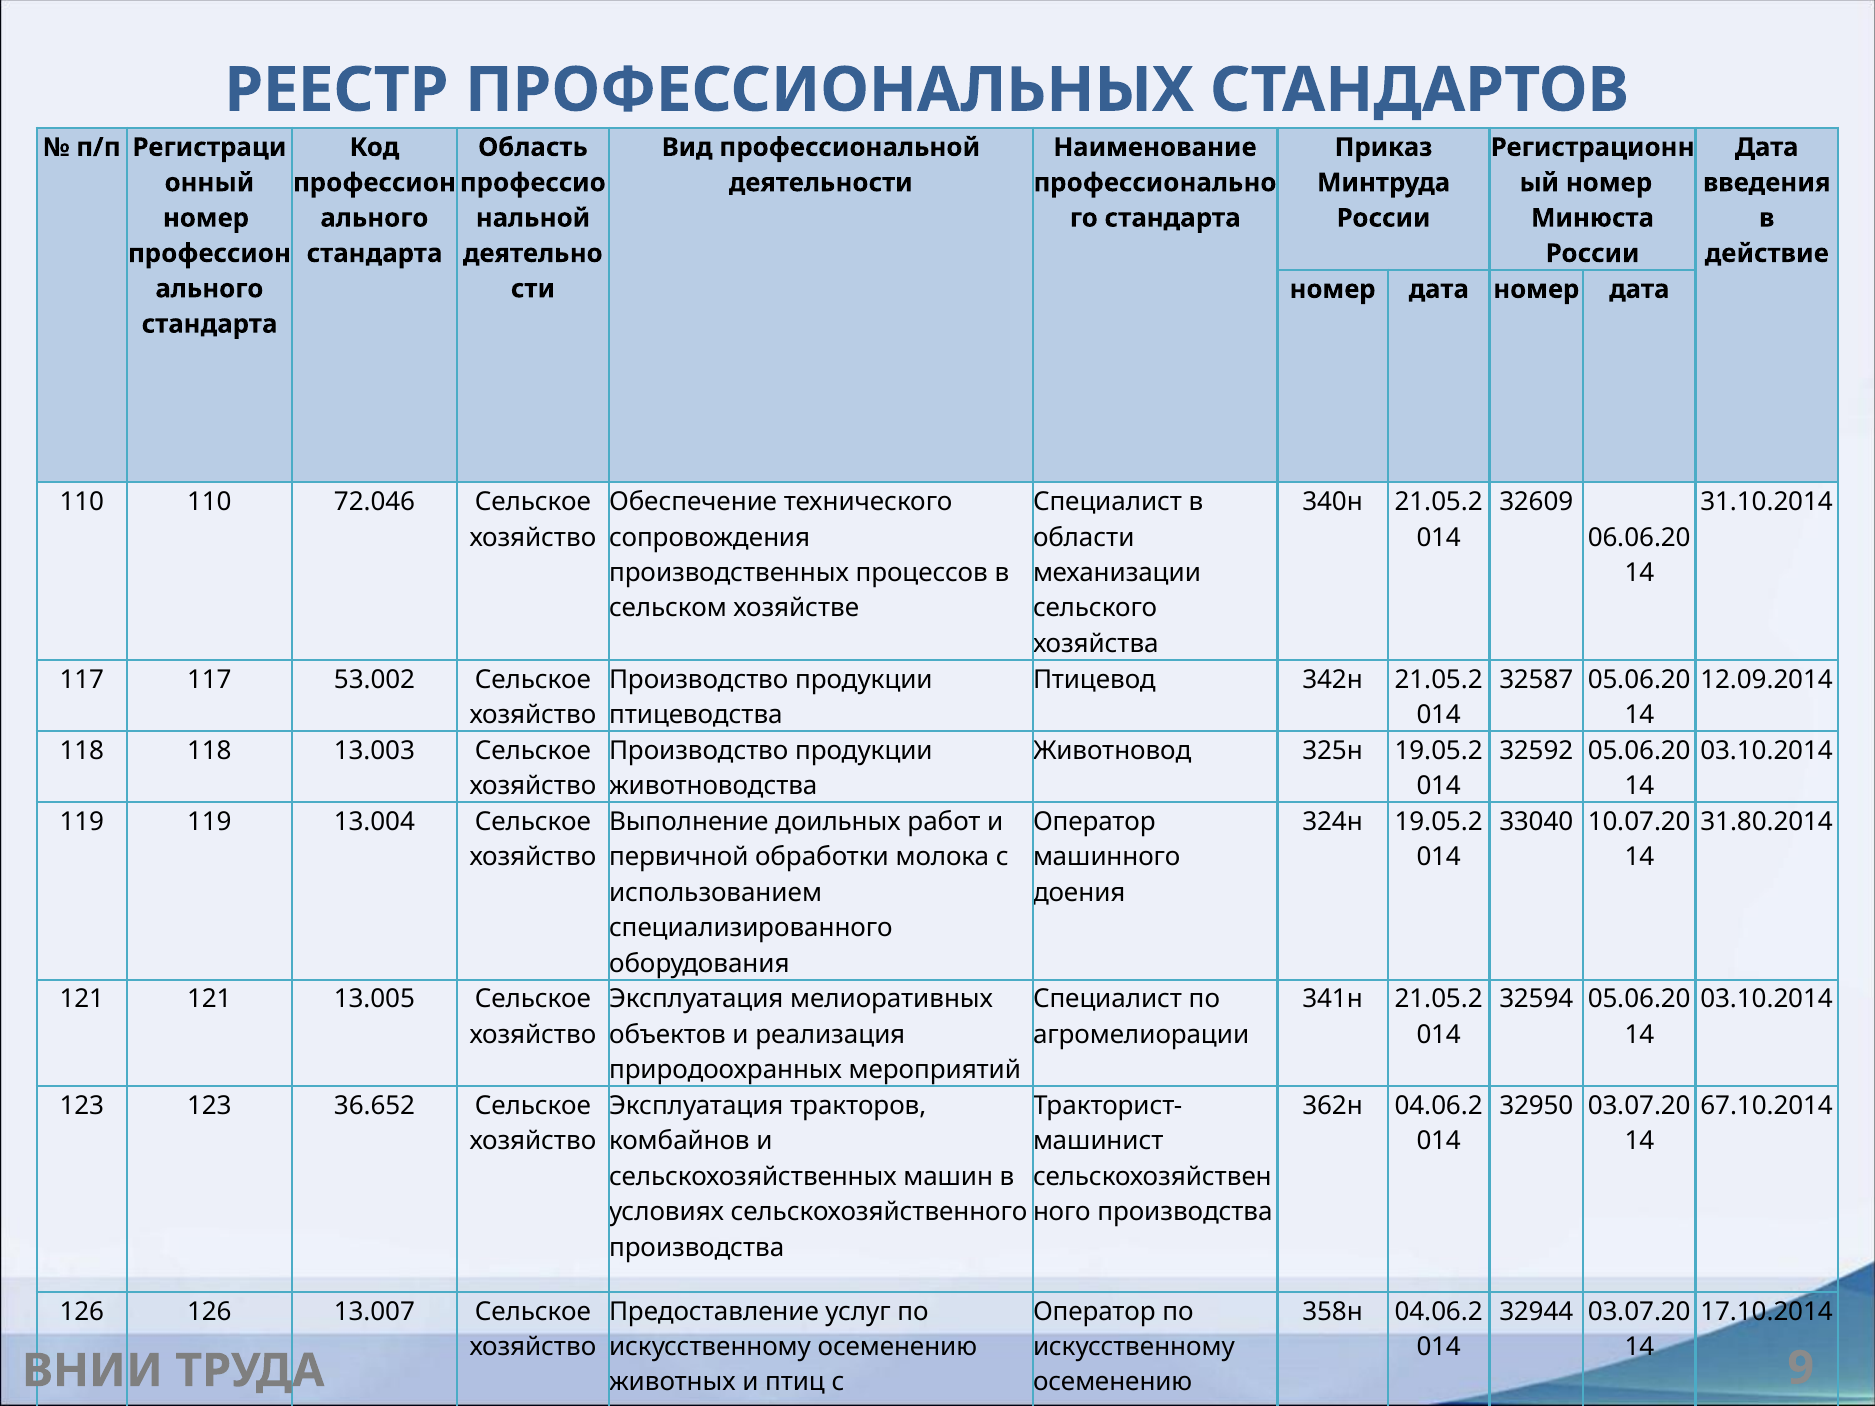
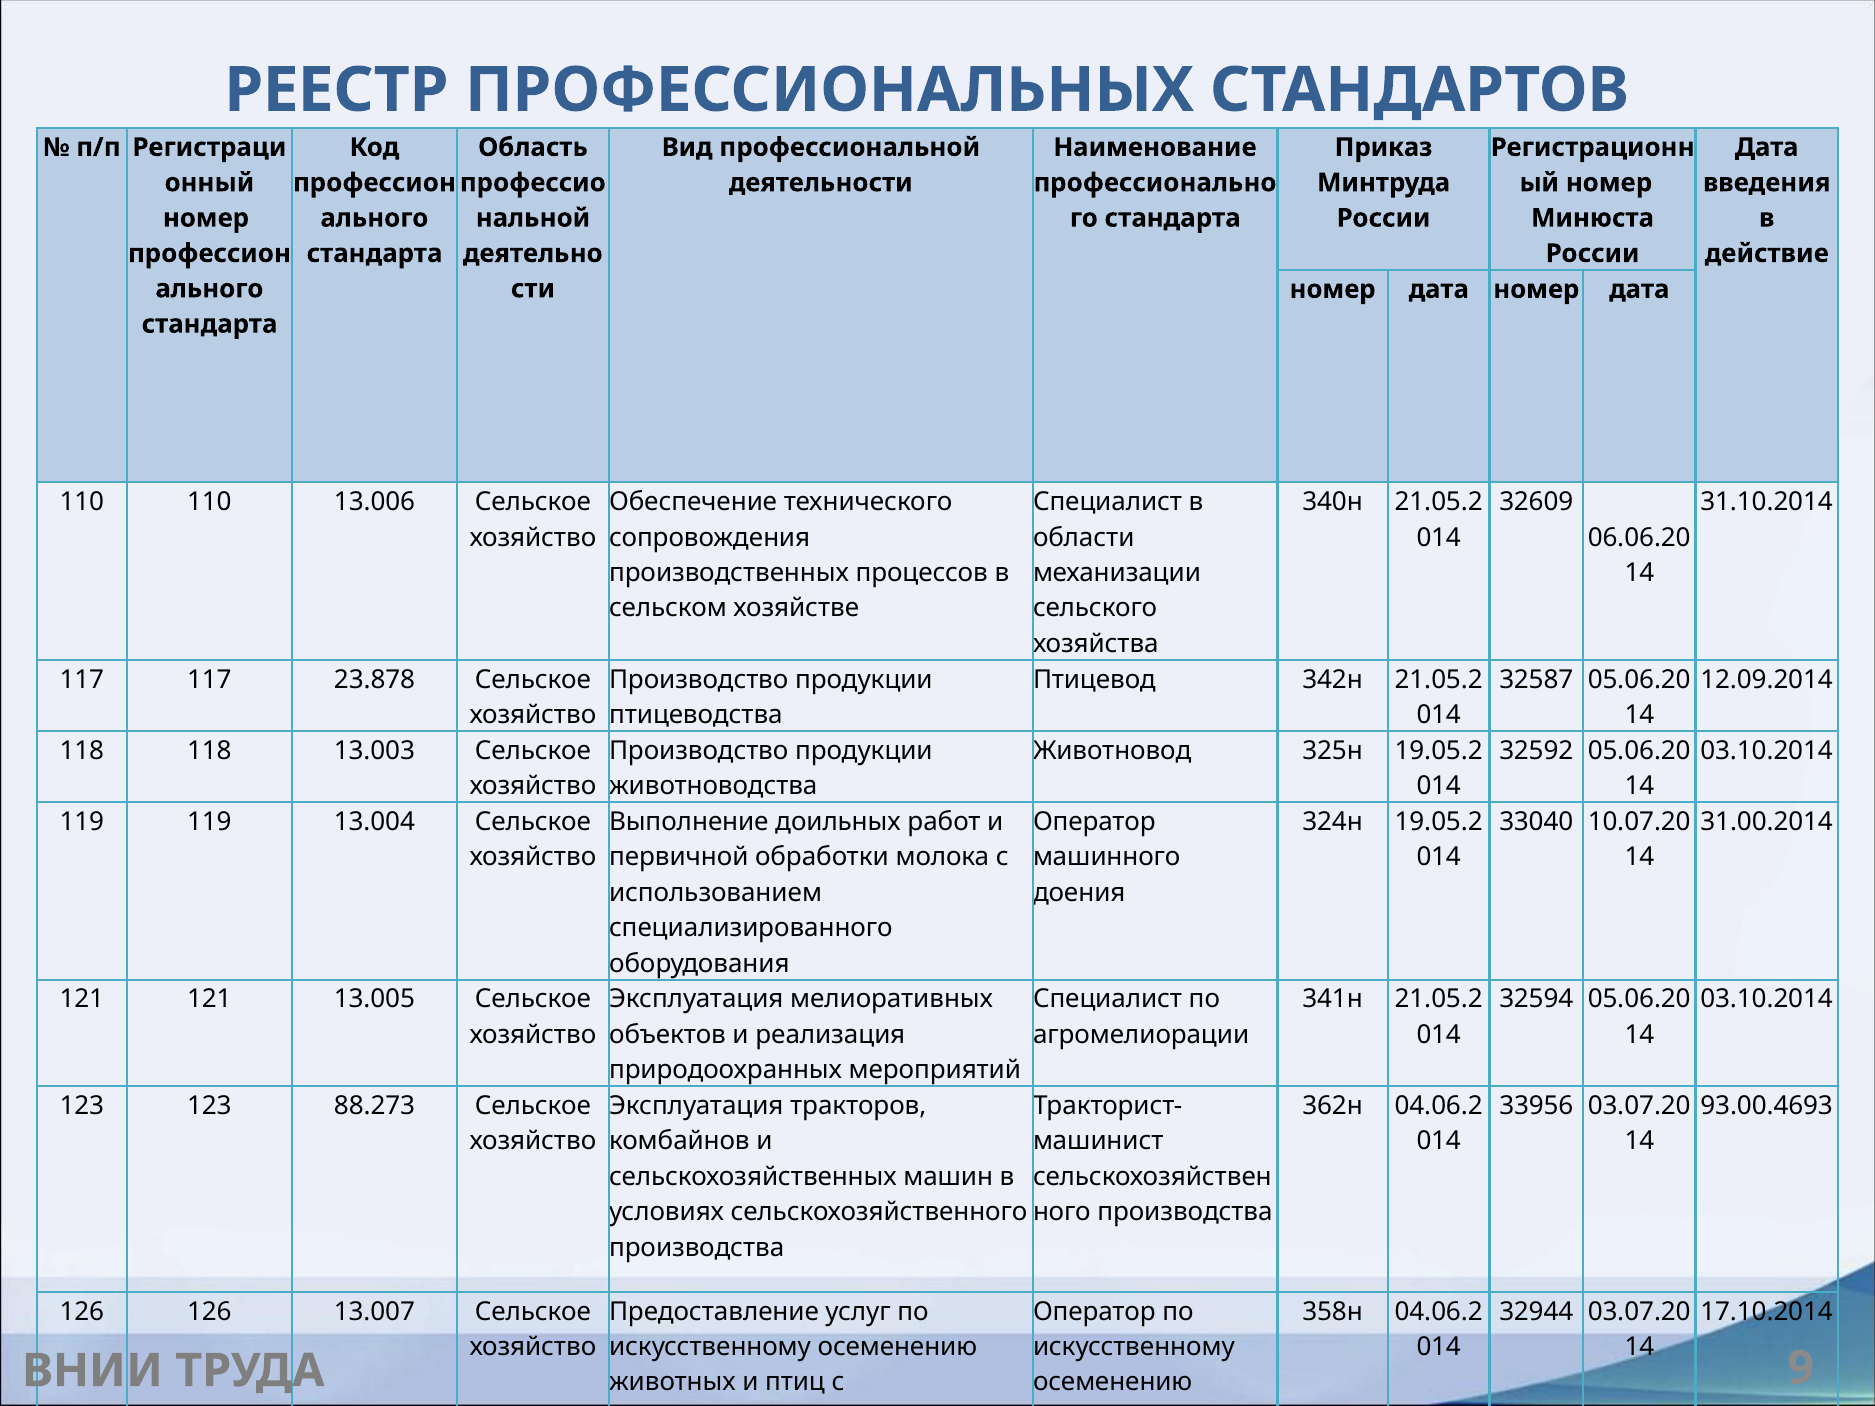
72.046: 72.046 -> 13.006
53.002: 53.002 -> 23.878
31.80.2014: 31.80.2014 -> 31.00.2014
36.652: 36.652 -> 88.273
32950: 32950 -> 33956
67.10.2014: 67.10.2014 -> 93.00.4693
